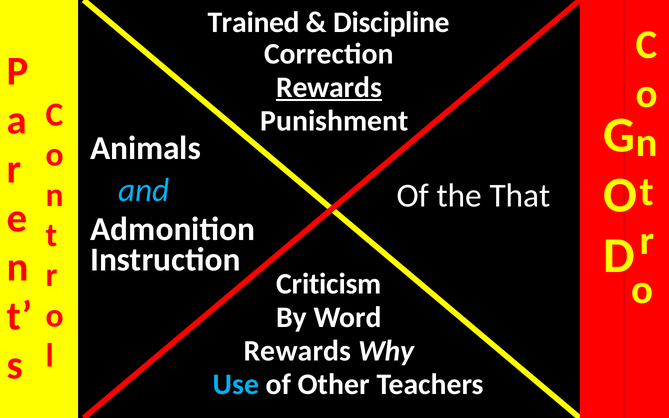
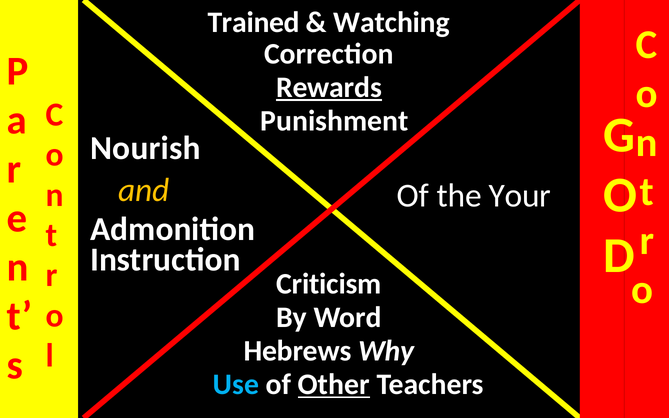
Discipline: Discipline -> Watching
Animals: Animals -> Nourish
and colour: light blue -> yellow
That: That -> Your
Rewards at (297, 351): Rewards -> Hebrews
Other underline: none -> present
